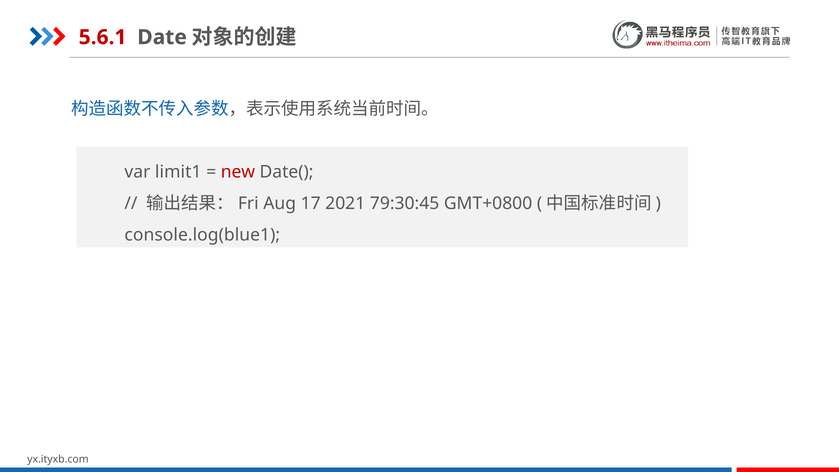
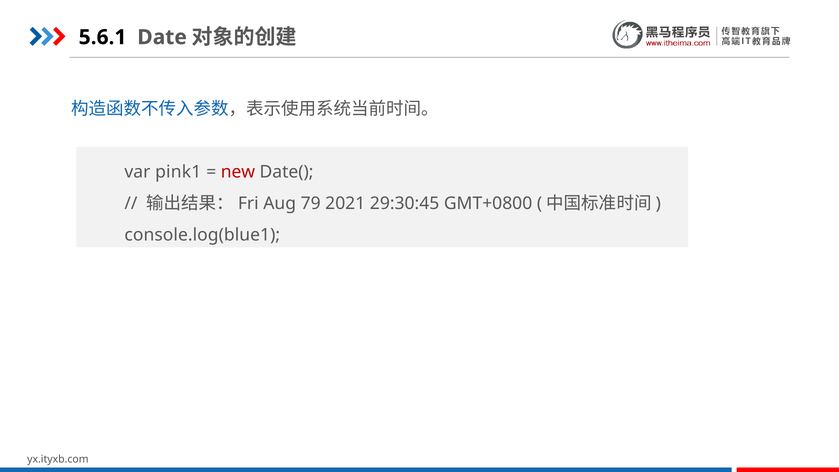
5.6.1 colour: red -> black
limit1: limit1 -> pink1
17: 17 -> 79
79:30:45: 79:30:45 -> 29:30:45
